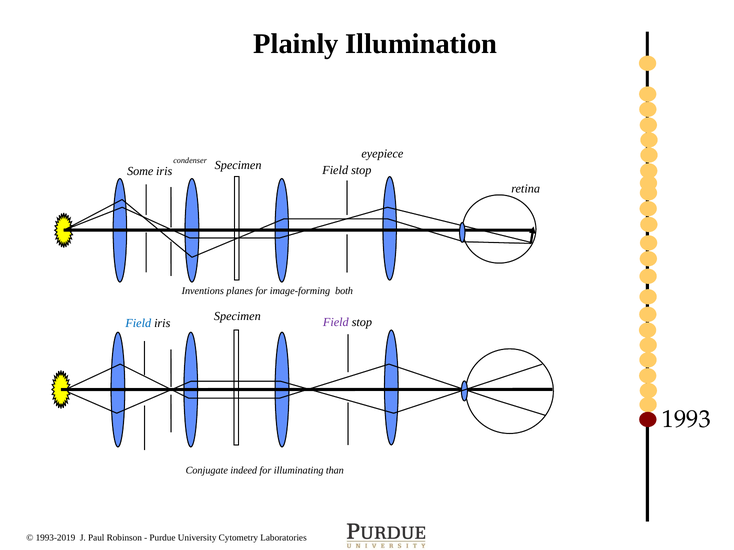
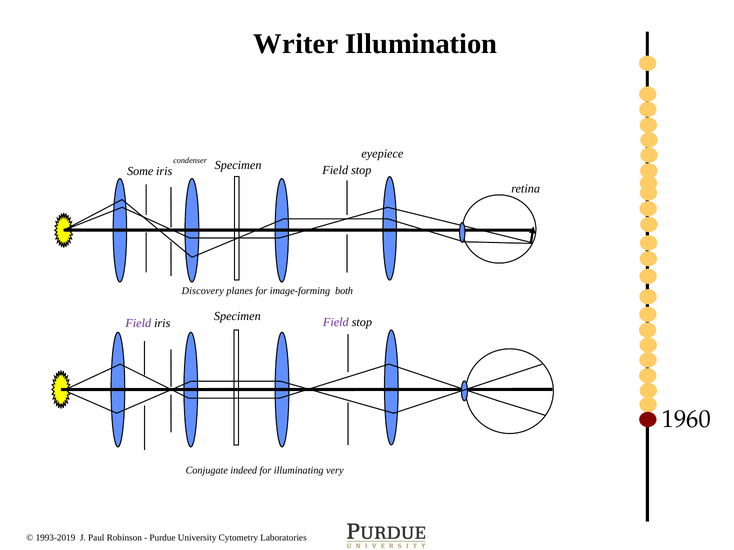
Plainly: Plainly -> Writer
Inventions: Inventions -> Discovery
Field at (138, 323) colour: blue -> purple
1993: 1993 -> 1960
than: than -> very
